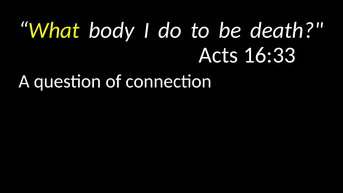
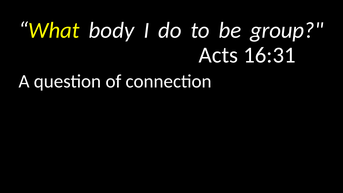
death: death -> group
16:33: 16:33 -> 16:31
